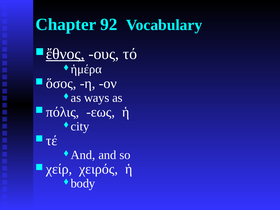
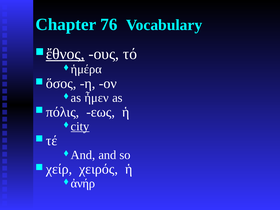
92: 92 -> 76
ways: ways -> ἦμεν
city underline: none -> present
body: body -> ἀνήρ
